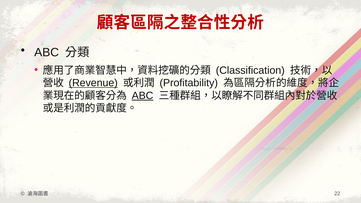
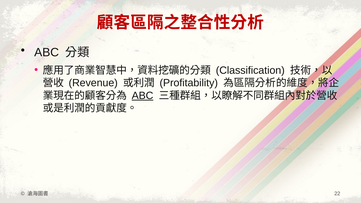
Revenue underline: present -> none
